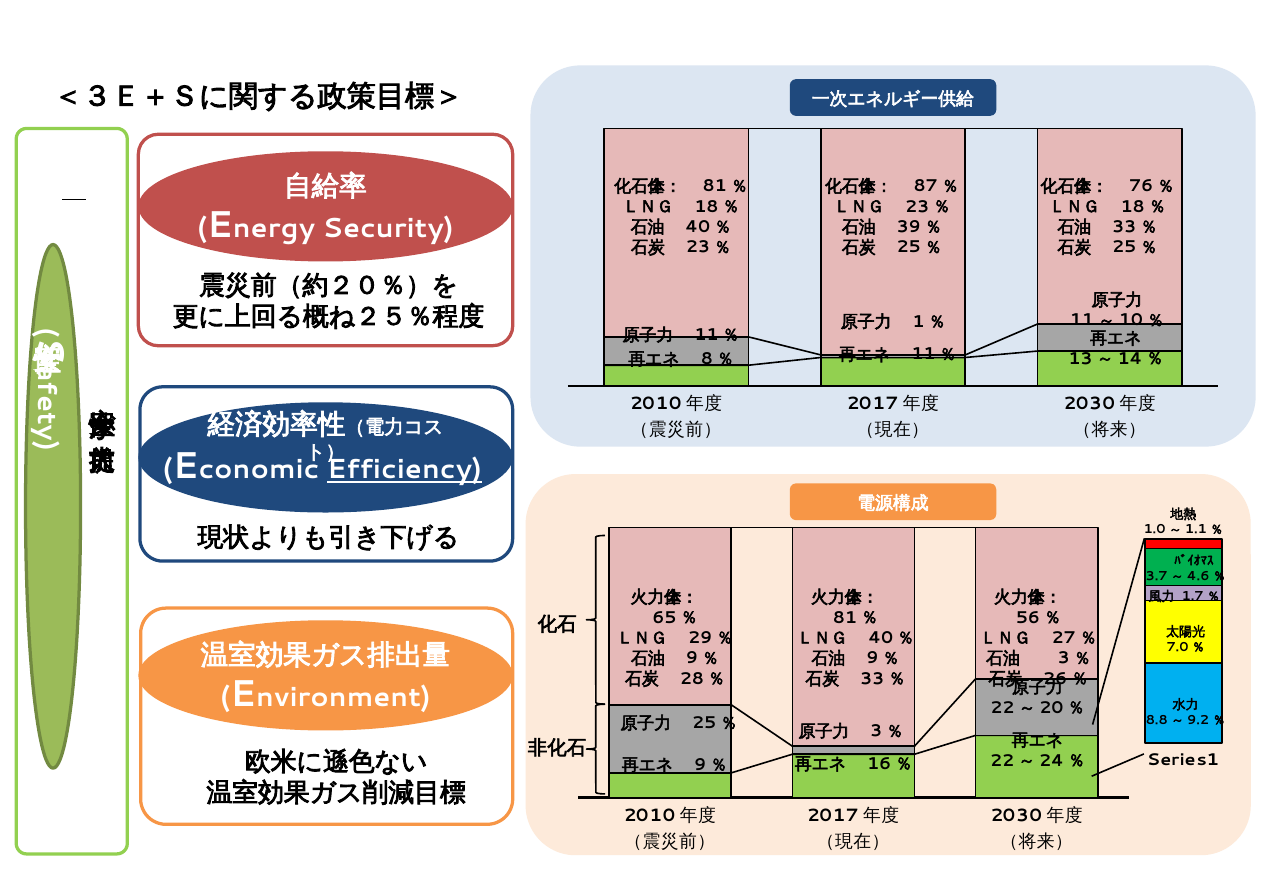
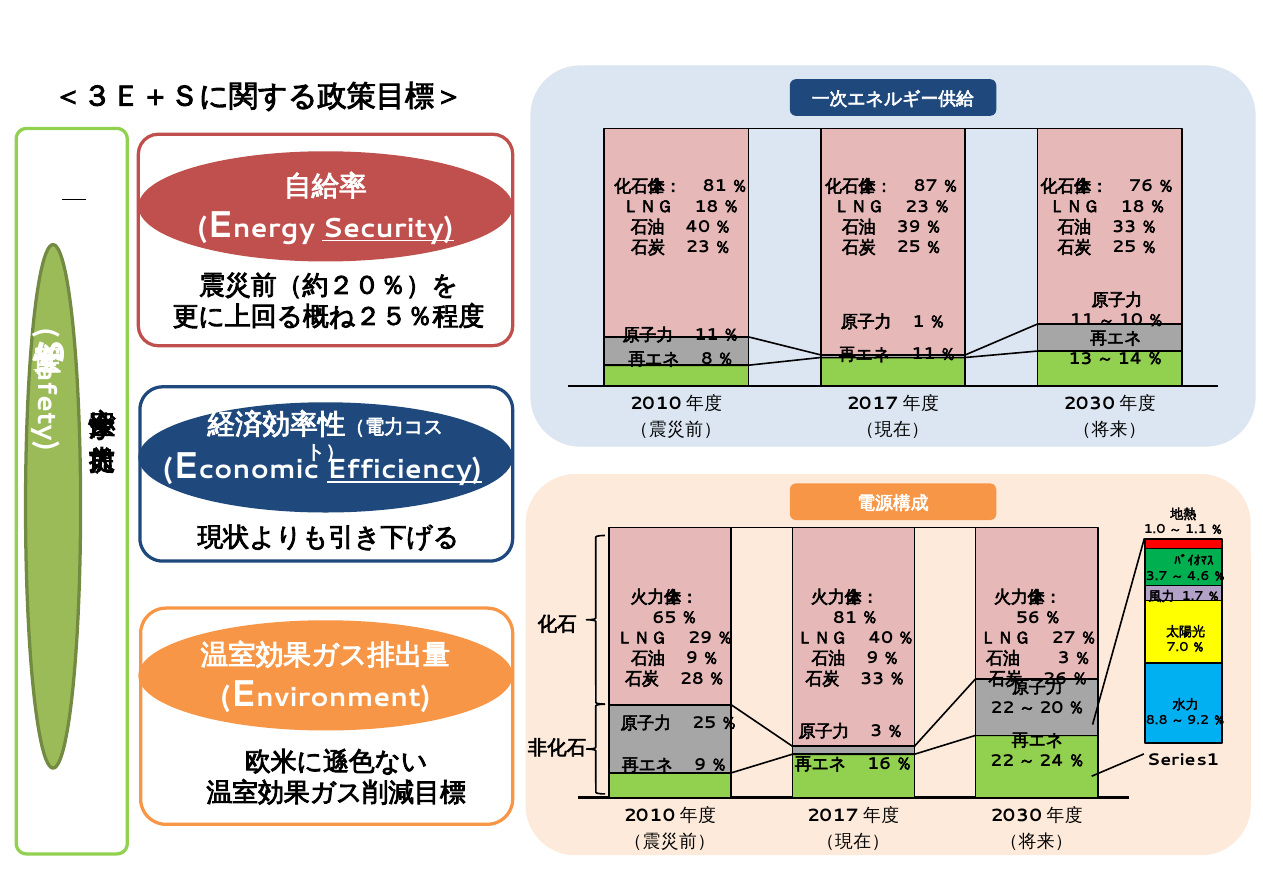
Security underline: none -> present
